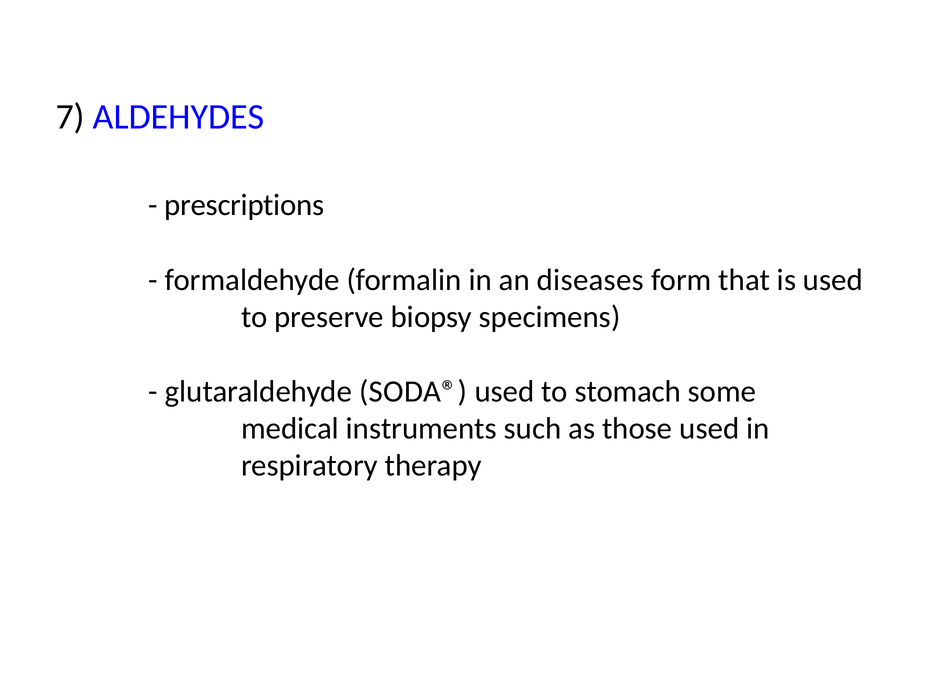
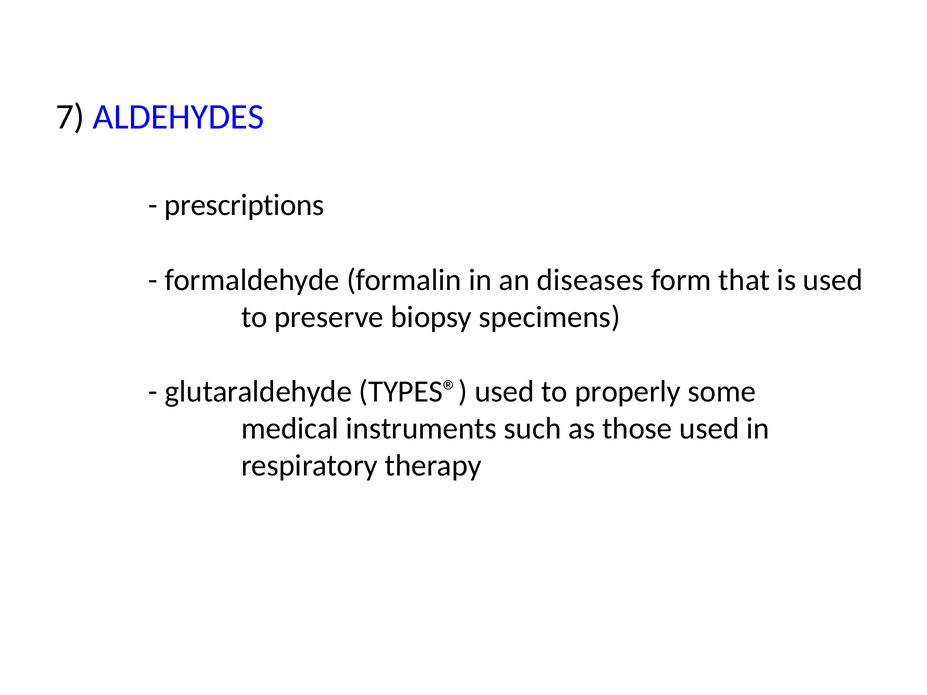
SODA®: SODA® -> TYPES®
stomach: stomach -> properly
